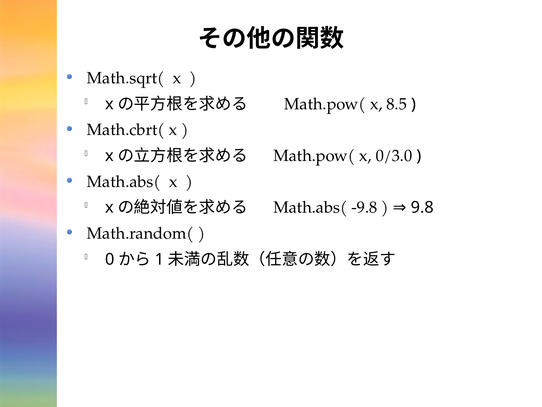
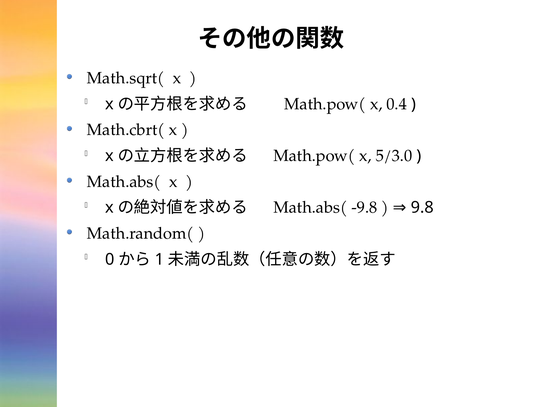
8.5: 8.5 -> 0.4
0/3.0: 0/3.0 -> 5/3.0
